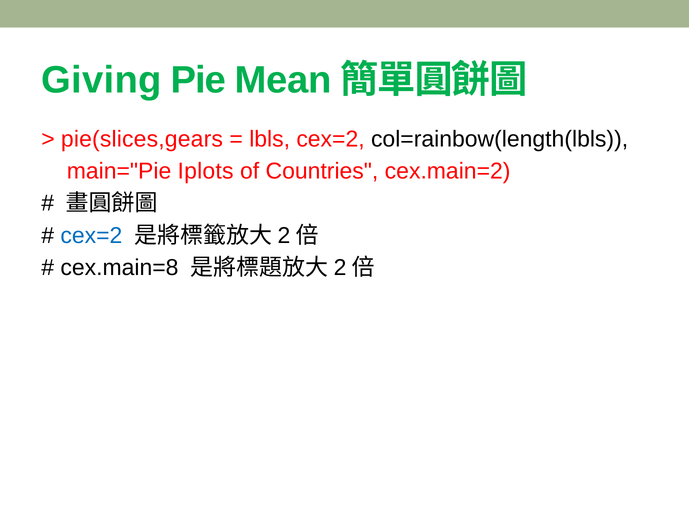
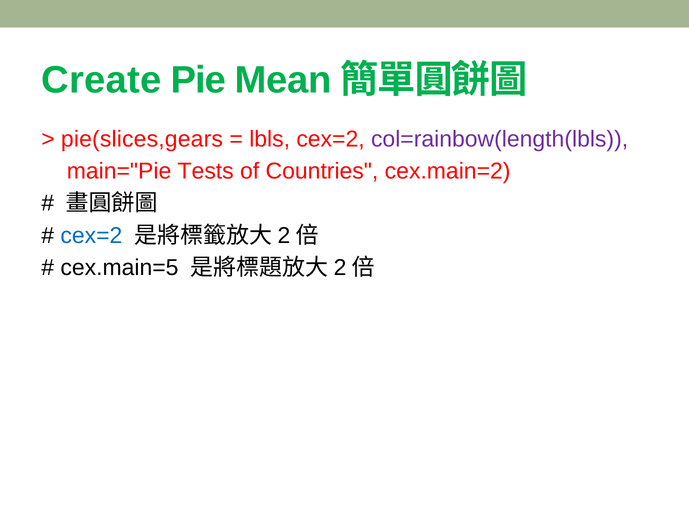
Giving: Giving -> Create
col=rainbow(length(lbls colour: black -> purple
Iplots: Iplots -> Tests
cex.main=8: cex.main=8 -> cex.main=5
